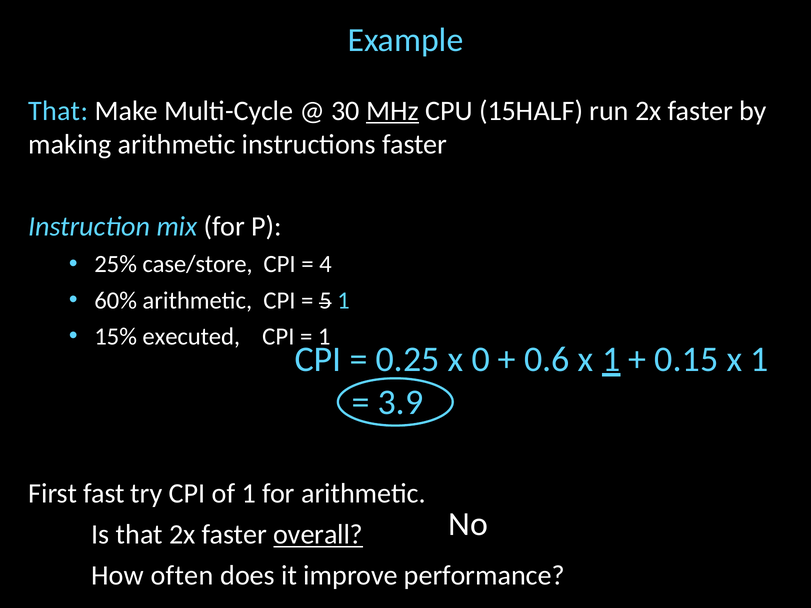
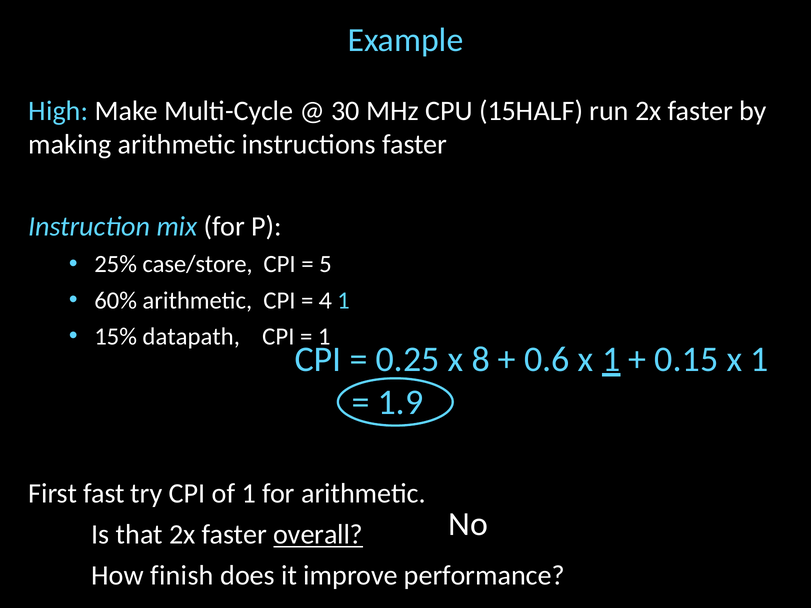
That at (58, 111): That -> High
MHz underline: present -> none
4: 4 -> 5
5: 5 -> 4
executed: executed -> datapath
0: 0 -> 8
3.9: 3.9 -> 1.9
often: often -> finish
